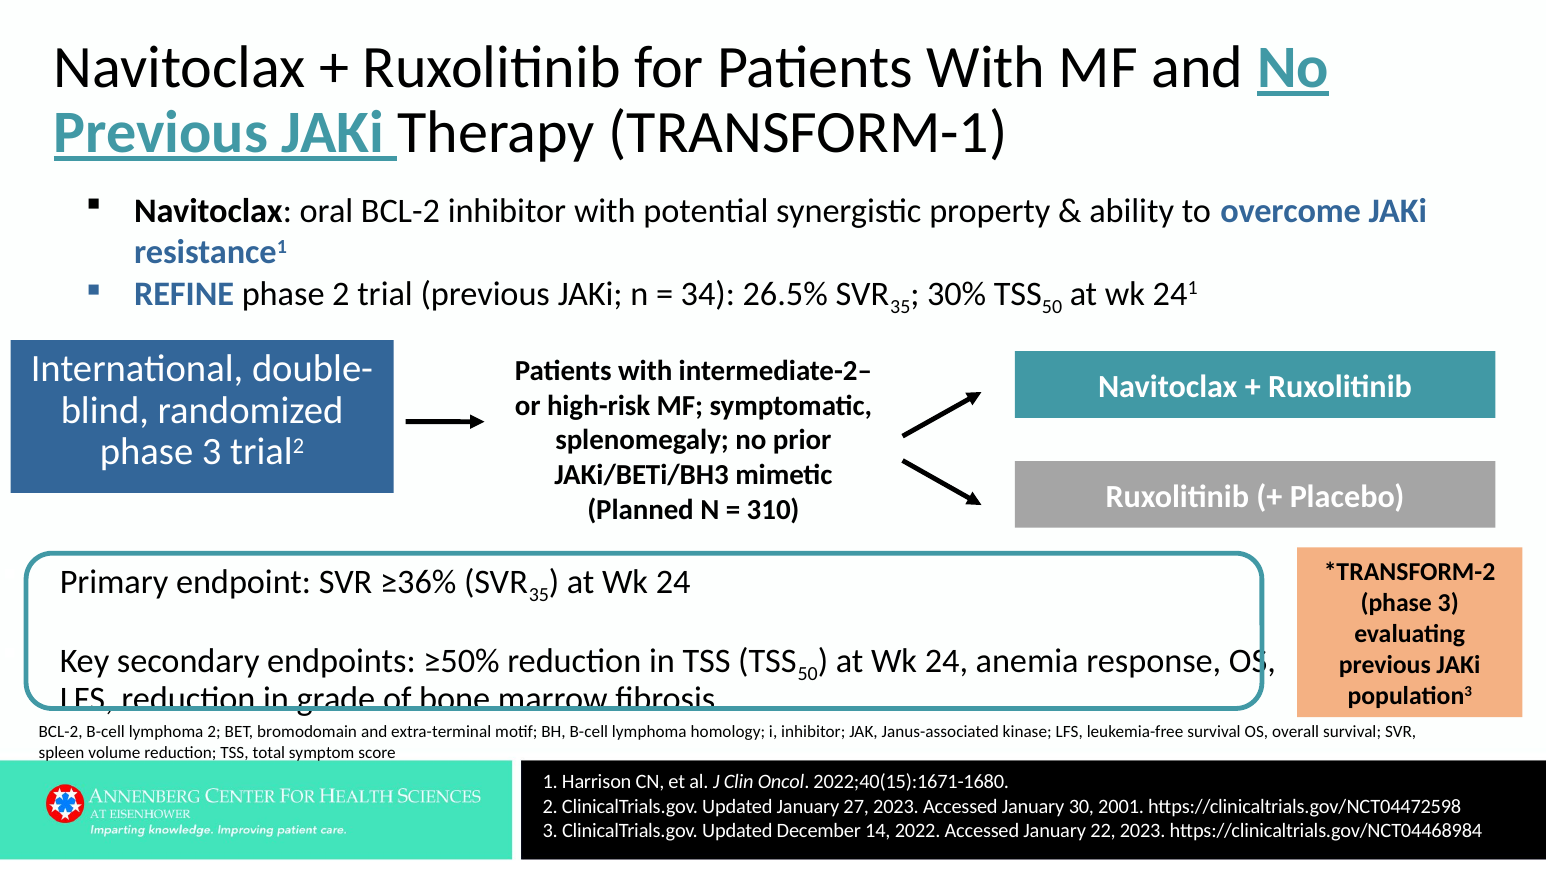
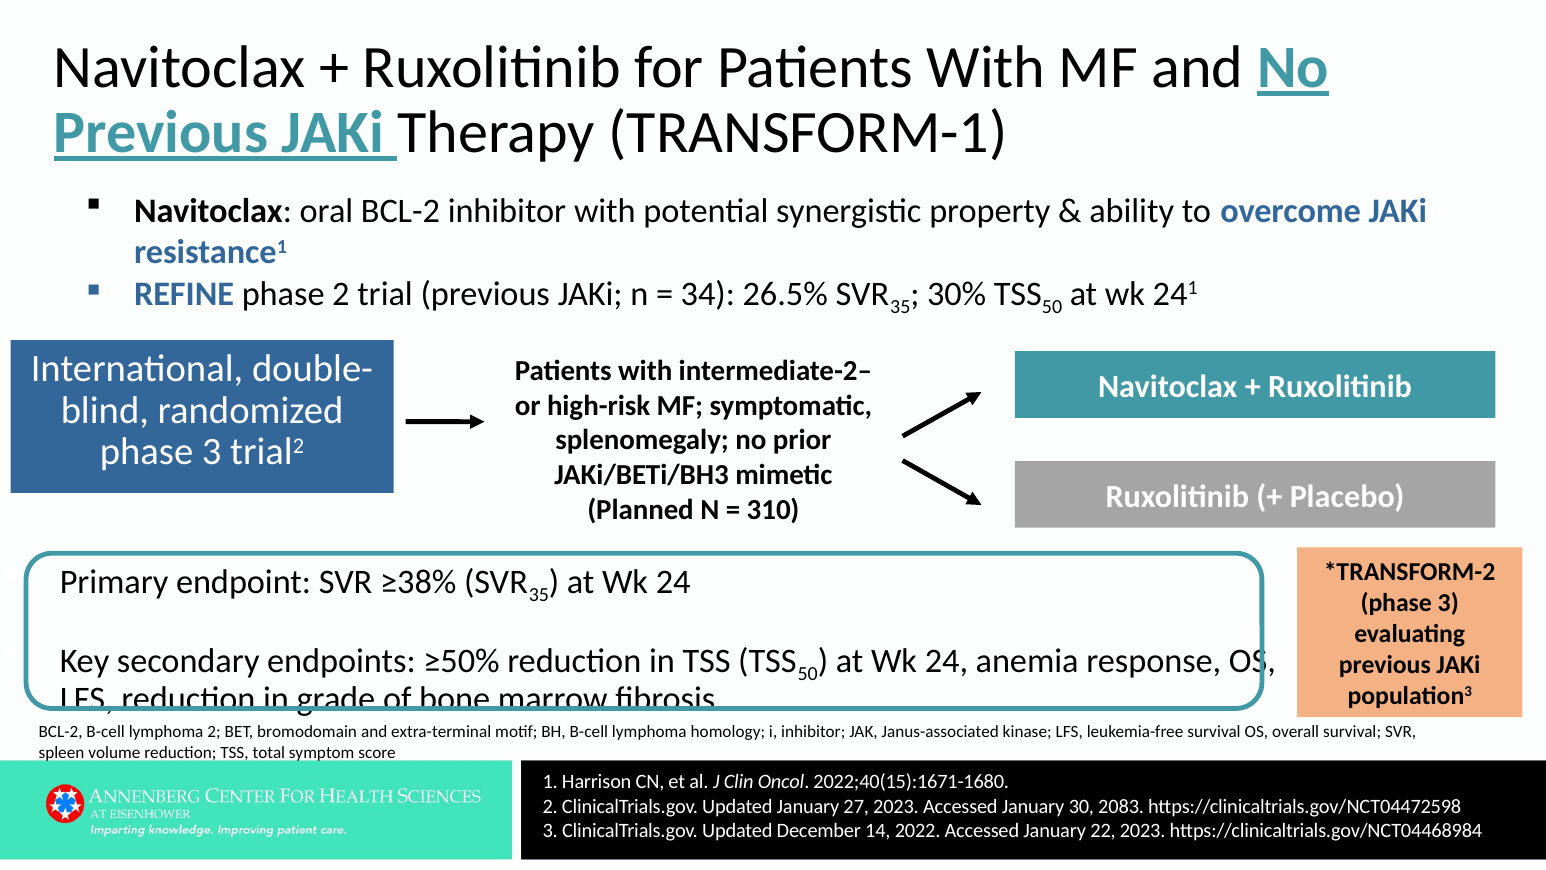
≥36%: ≥36% -> ≥38%
2001: 2001 -> 2083
